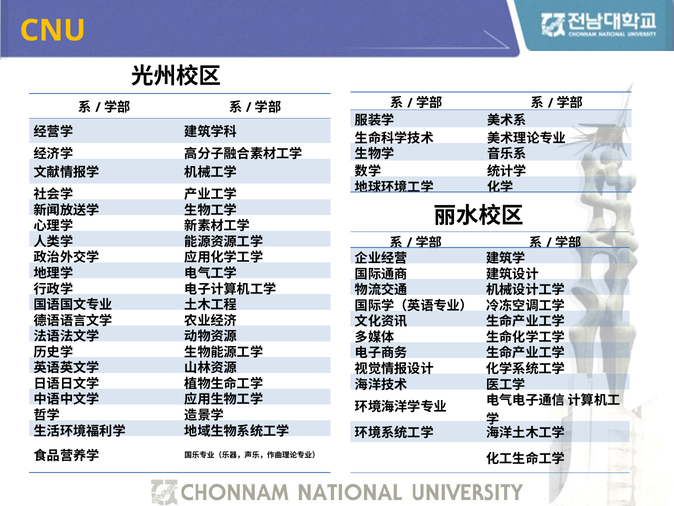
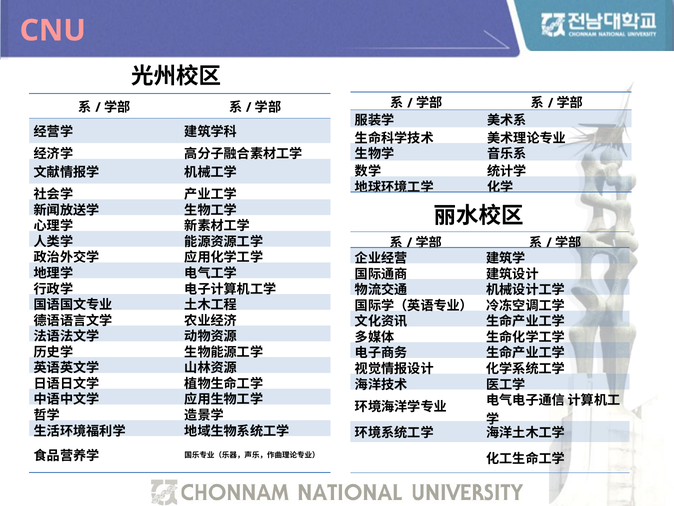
CNU colour: yellow -> pink
